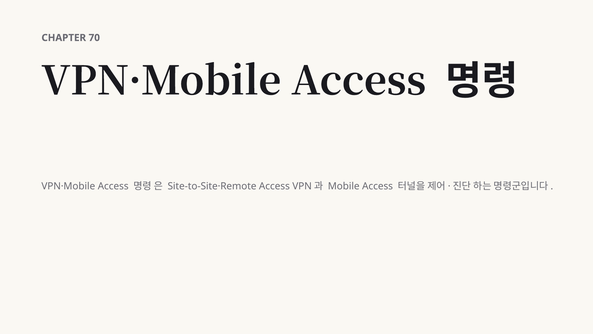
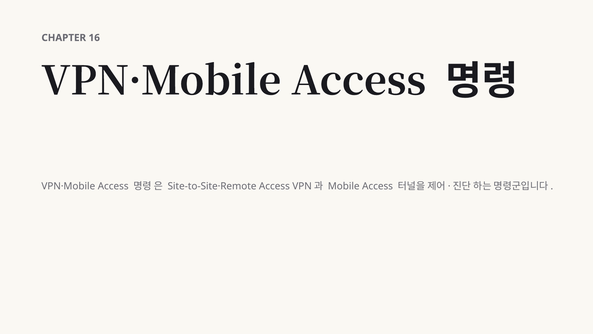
70: 70 -> 16
